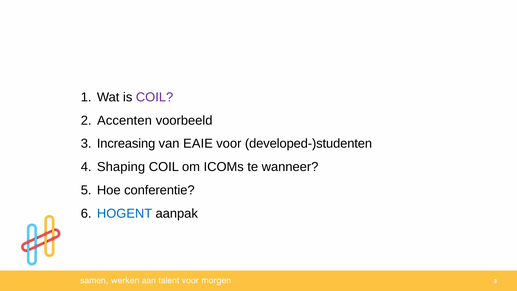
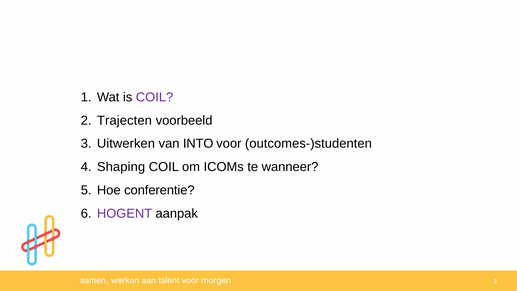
Accenten: Accenten -> Trajecten
Increasing: Increasing -> Uitwerken
EAIE: EAIE -> INTO
developed-)studenten: developed-)studenten -> outcomes-)studenten
HOGENT colour: blue -> purple
